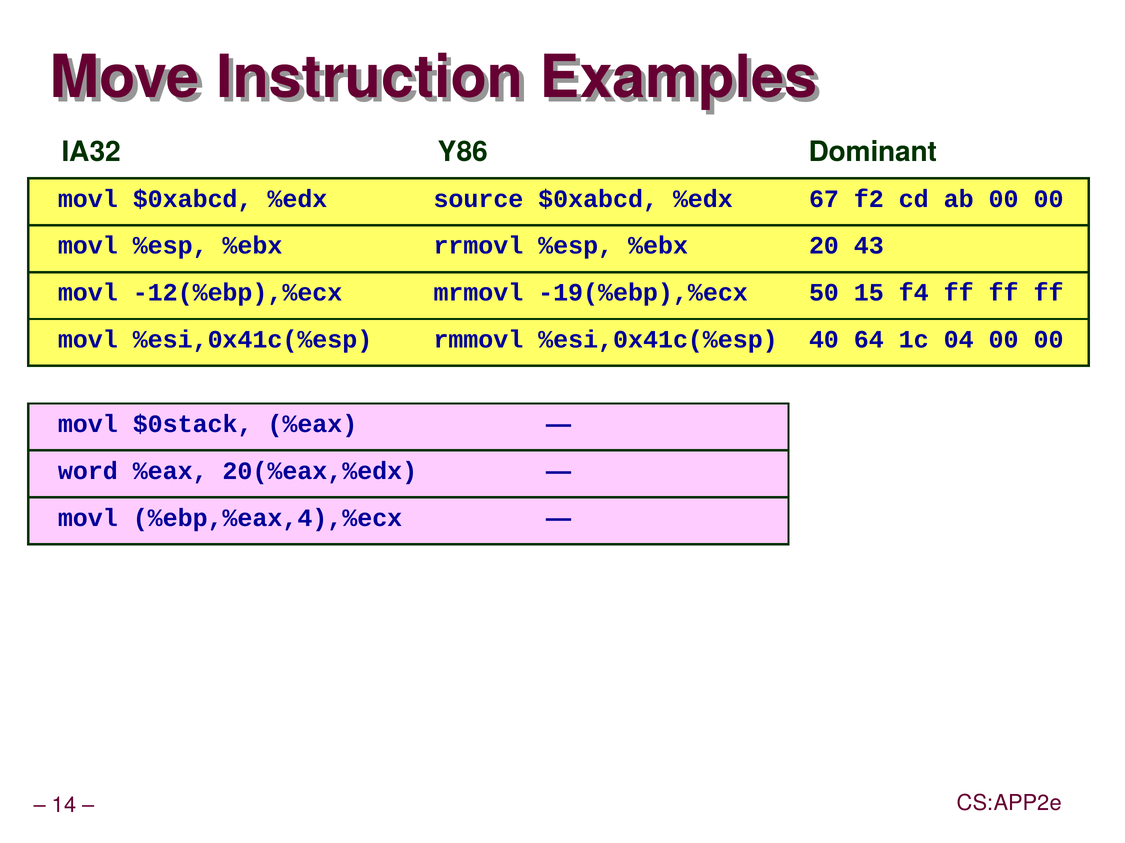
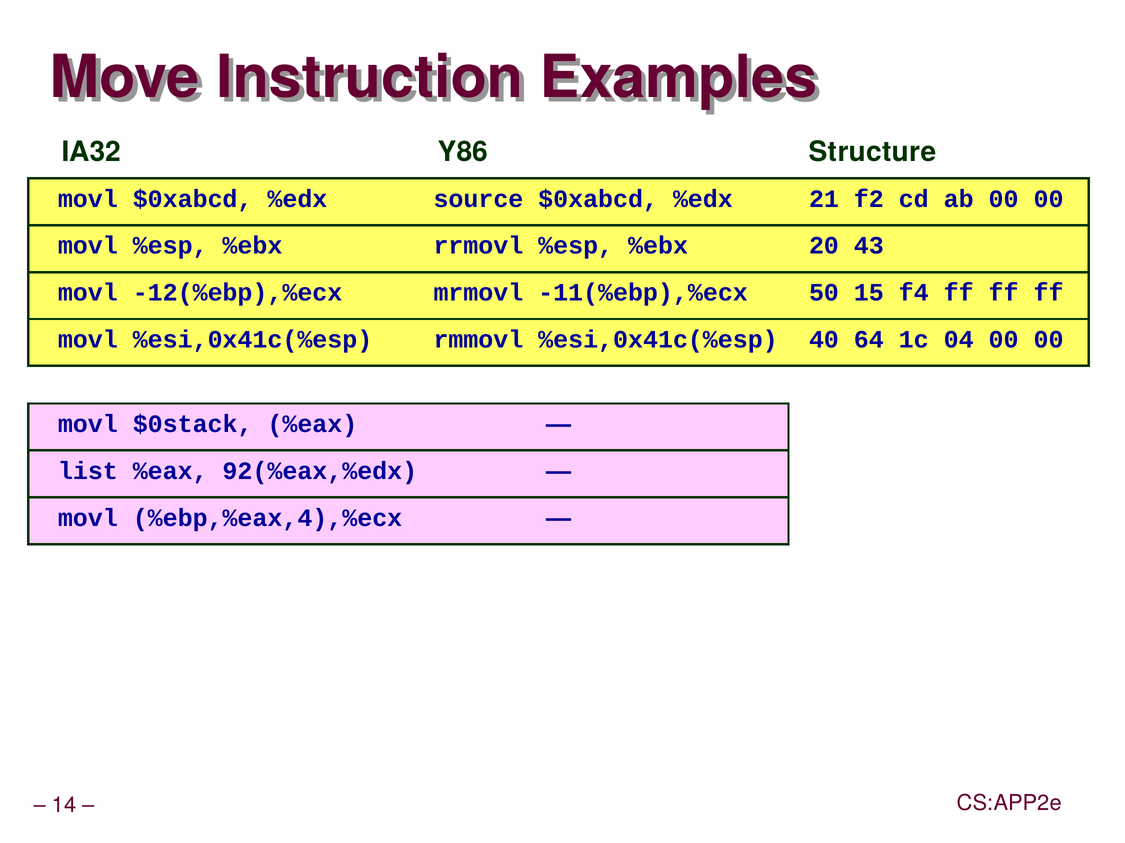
Dominant: Dominant -> Structure
67: 67 -> 21
-19(%ebp),%ecx: -19(%ebp),%ecx -> -11(%ebp),%ecx
word: word -> list
20(%eax,%edx: 20(%eax,%edx -> 92(%eax,%edx
